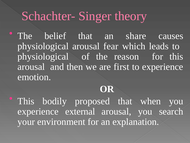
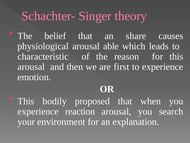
fear: fear -> able
physiological at (43, 56): physiological -> characteristic
external: external -> reaction
